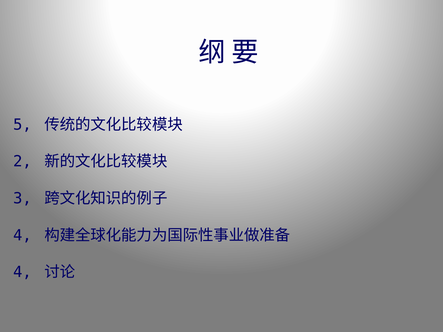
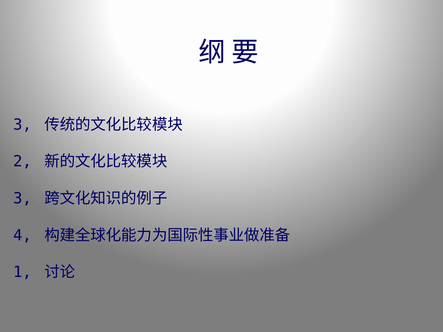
5 at (22, 125): 5 -> 3
4 at (22, 272): 4 -> 1
